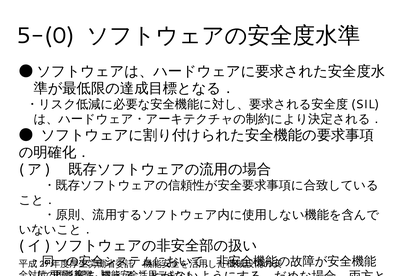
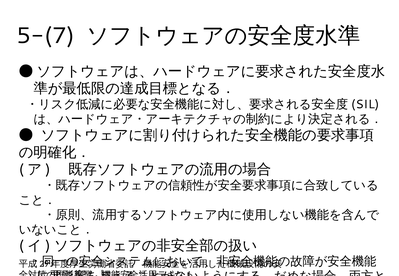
5-(0: 5-(0 -> 5-(7
